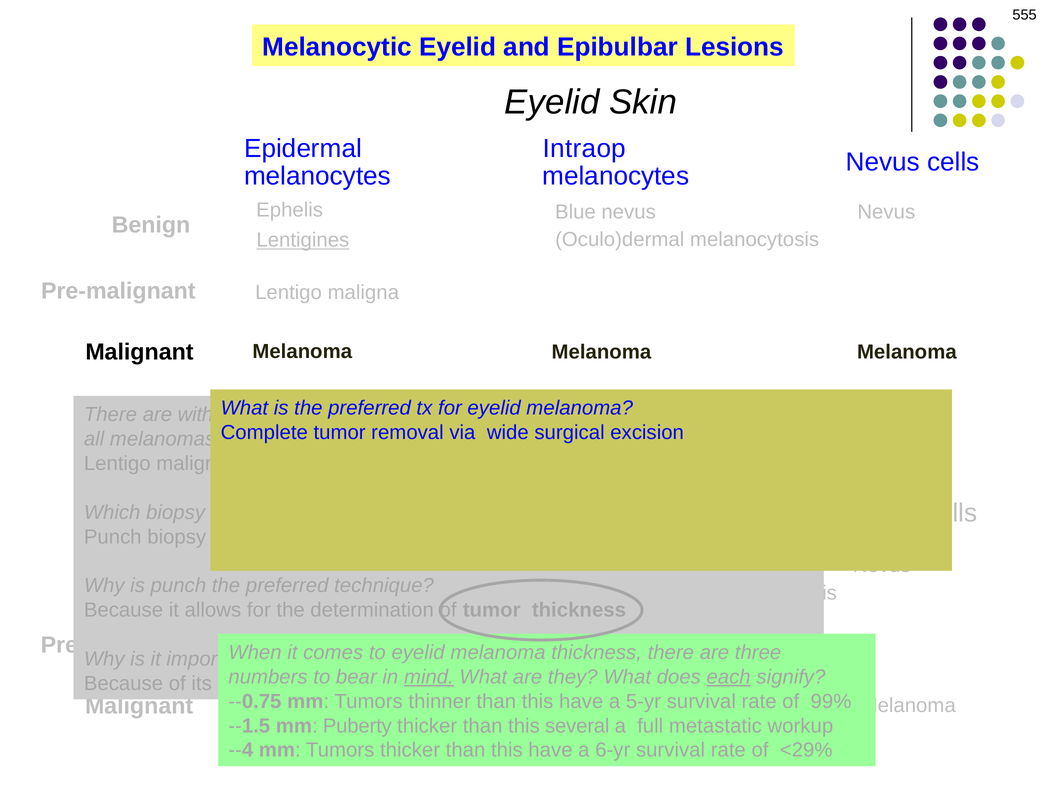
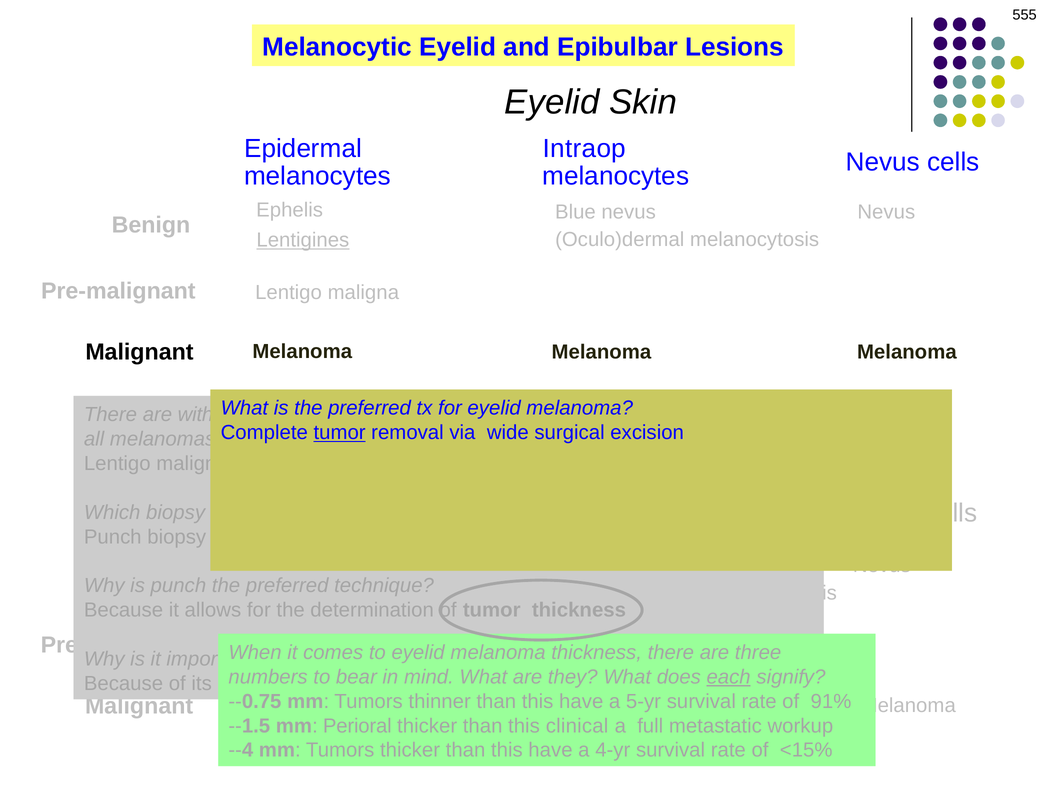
tumor at (340, 433) underline: none -> present
mind underline: present -> none
99%: 99% -> 91%
Puberty: Puberty -> Perioral
several: several -> clinical
6-yr: 6-yr -> 4-yr
<29%: <29% -> <15%
